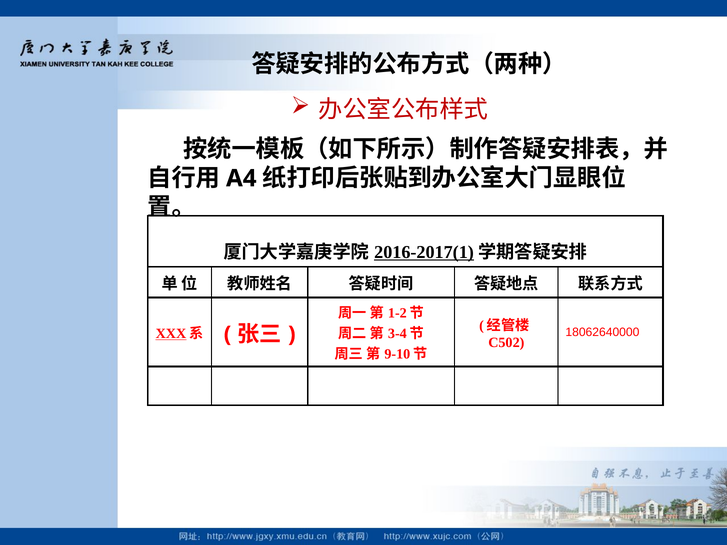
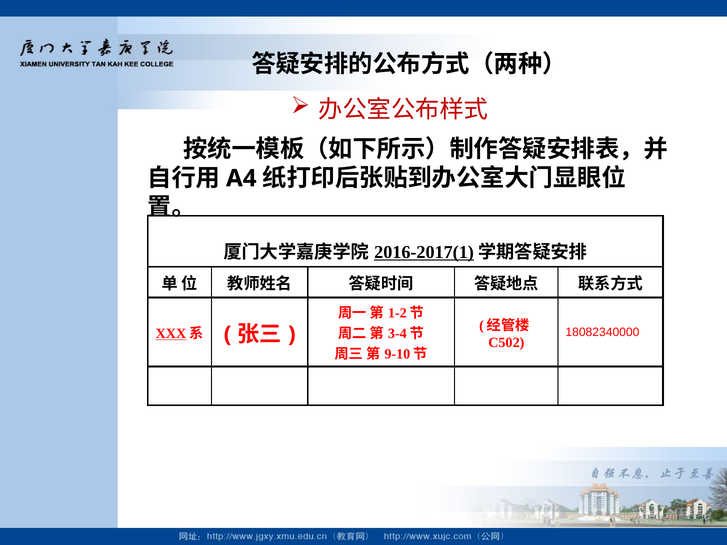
18062640000: 18062640000 -> 18082340000
